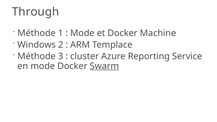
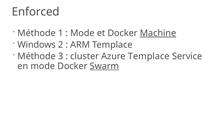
Through: Through -> Enforced
Machine underline: none -> present
Azure Reporting: Reporting -> Templace
